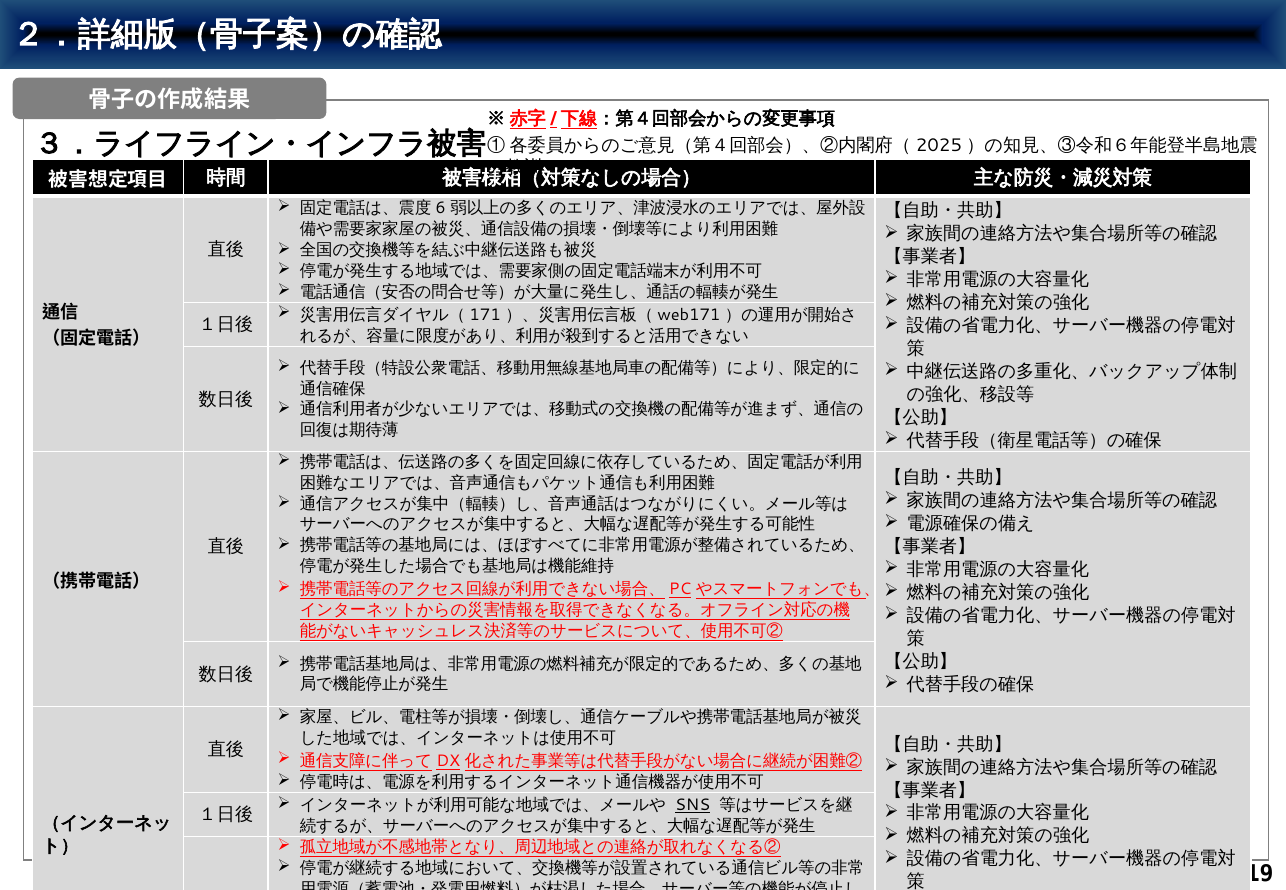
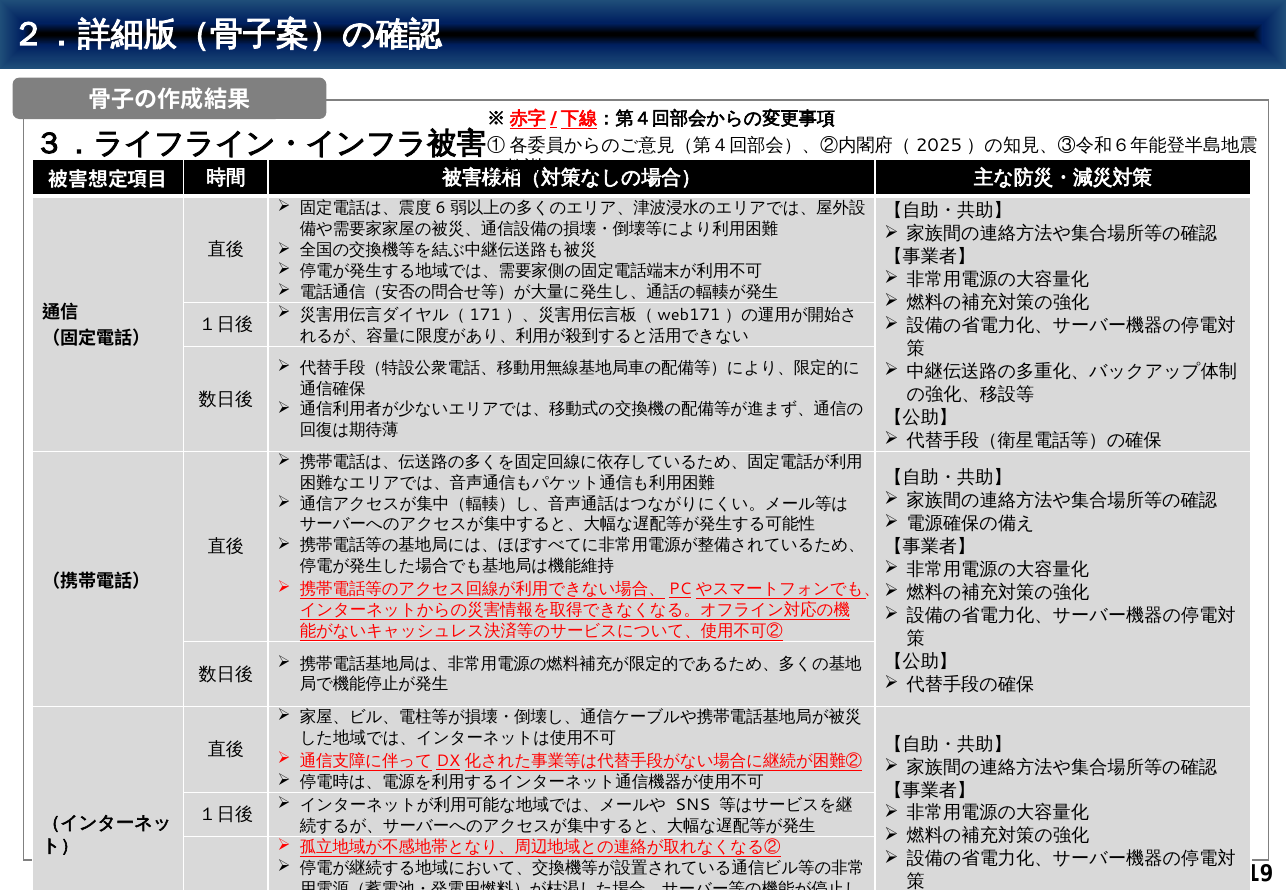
SNS underline: present -> none
